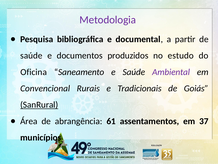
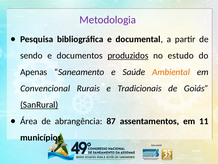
saúde at (31, 55): saúde -> sendo
produzidos underline: none -> present
Oficina: Oficina -> Apenas
Ambiental colour: purple -> orange
61: 61 -> 87
37: 37 -> 11
